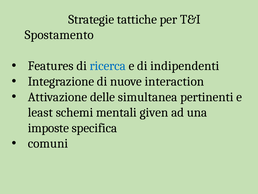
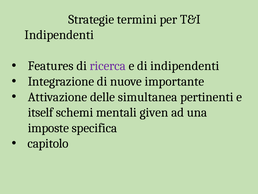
tattiche: tattiche -> termini
Spostamento at (59, 35): Spostamento -> Indipendenti
ricerca colour: blue -> purple
interaction: interaction -> importante
least: least -> itself
comuni: comuni -> capitolo
